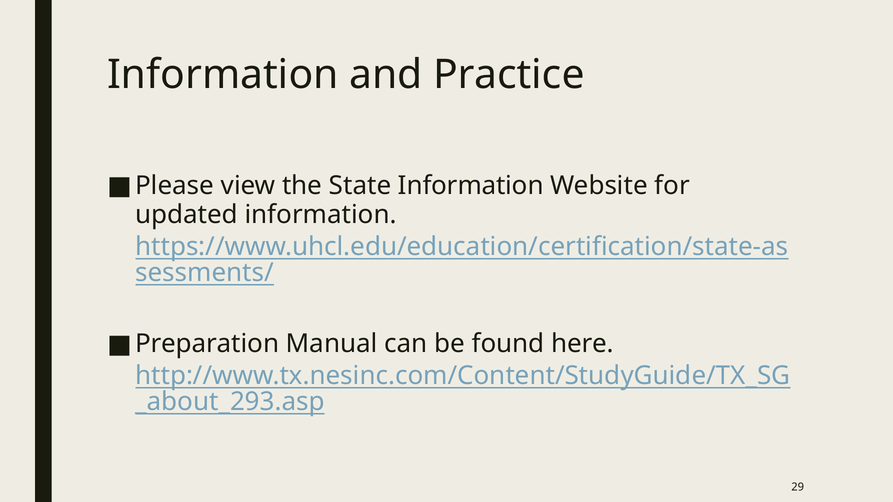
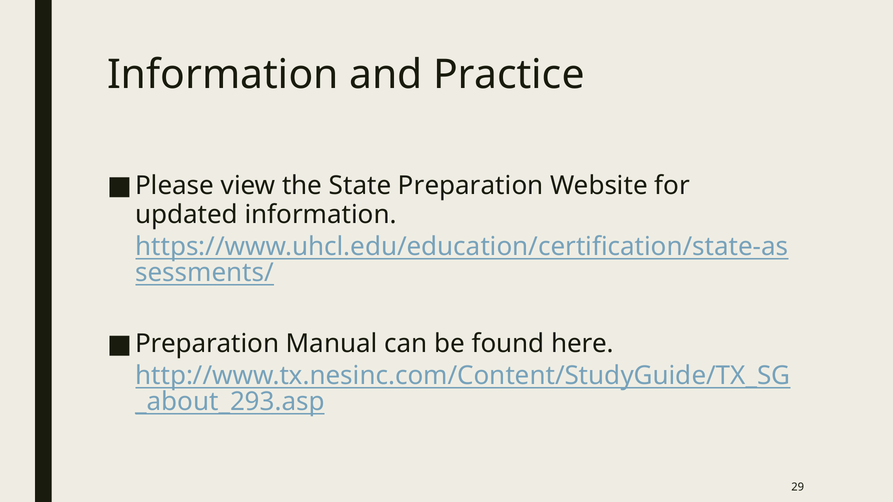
State Information: Information -> Preparation
